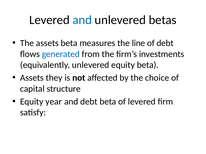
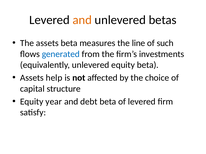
and at (82, 20) colour: blue -> orange
of debt: debt -> such
they: they -> help
